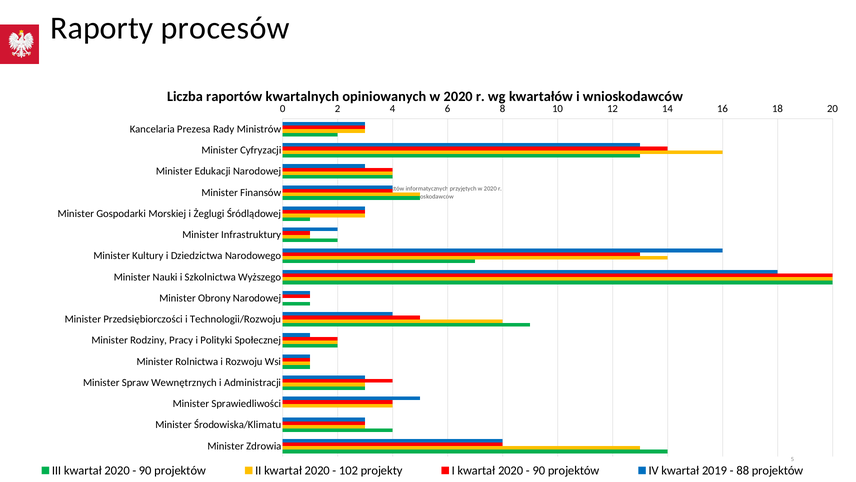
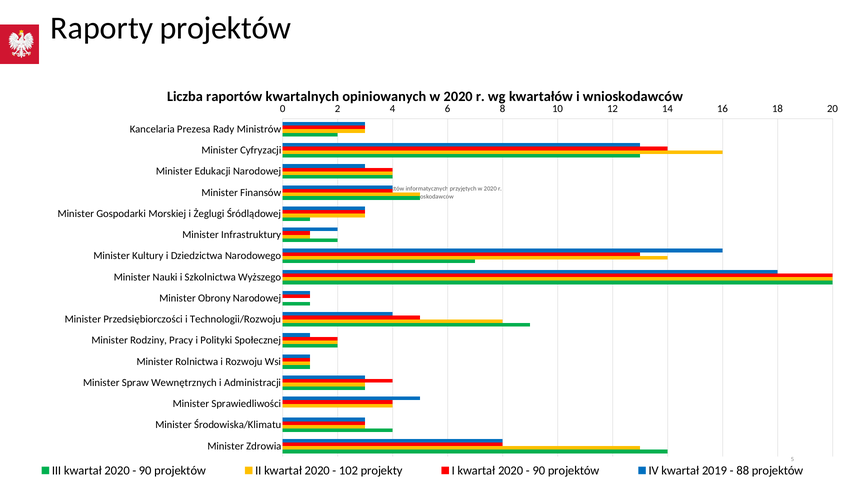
Raporty procesów: procesów -> projektów
